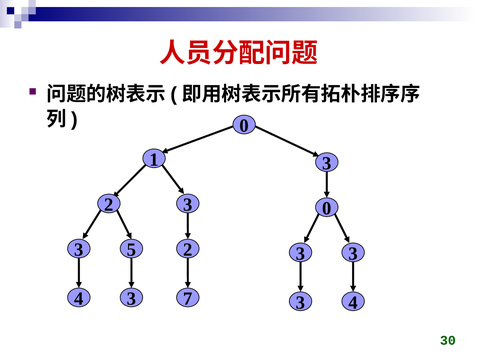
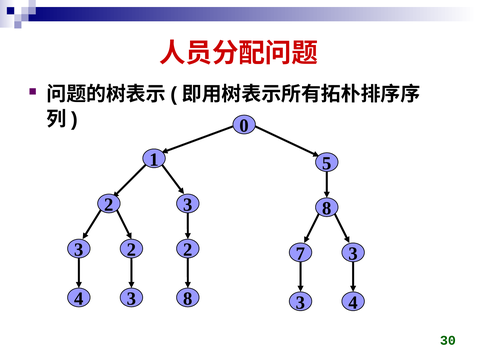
1 3: 3 -> 5
3 0: 0 -> 8
3 5: 5 -> 2
3 at (301, 253): 3 -> 7
4 7: 7 -> 8
